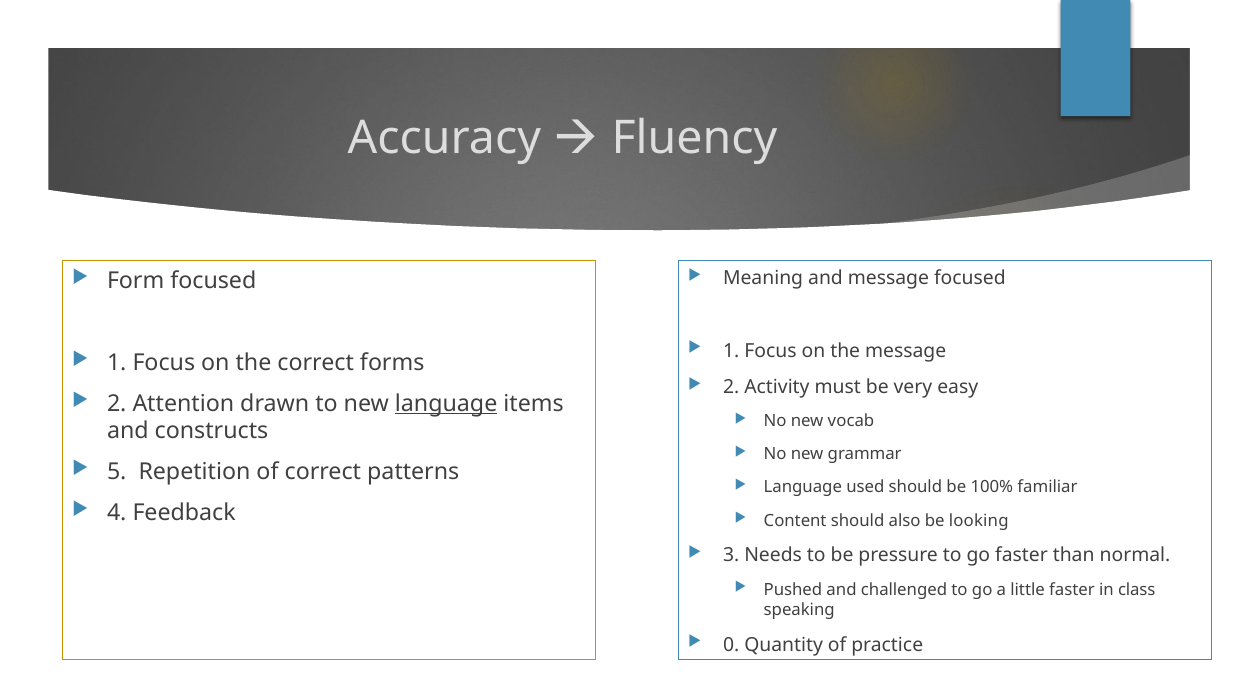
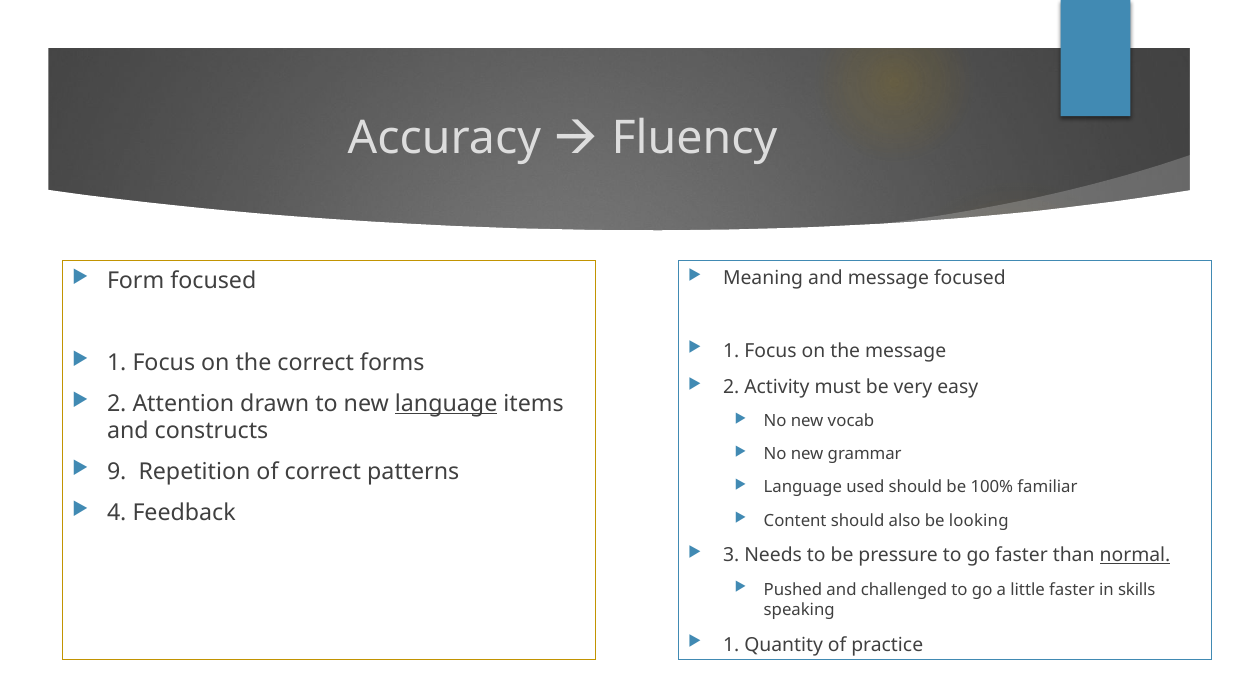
5: 5 -> 9
normal underline: none -> present
class: class -> skills
0 at (731, 645): 0 -> 1
